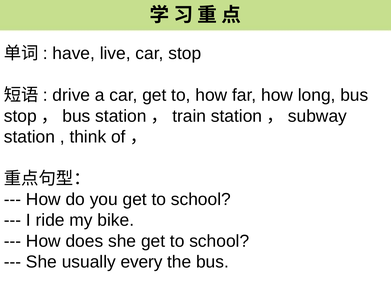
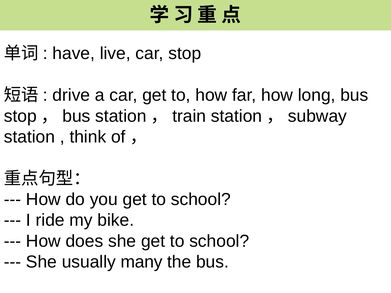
every: every -> many
